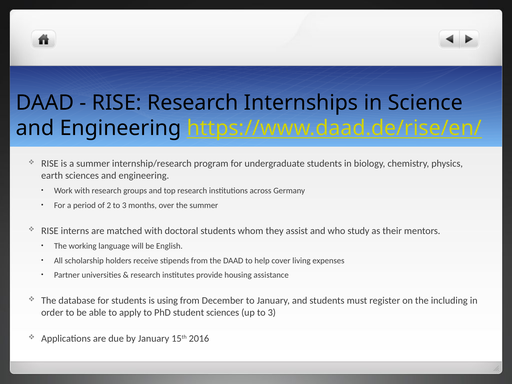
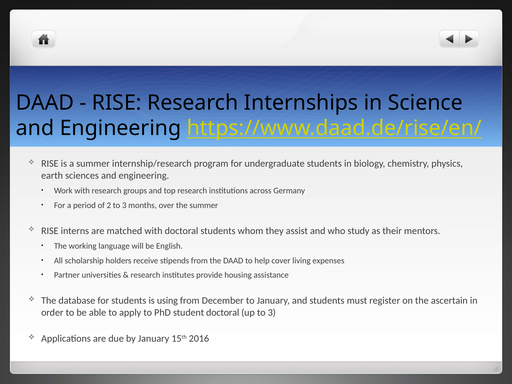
including: including -> ascertain
student sciences: sciences -> doctoral
